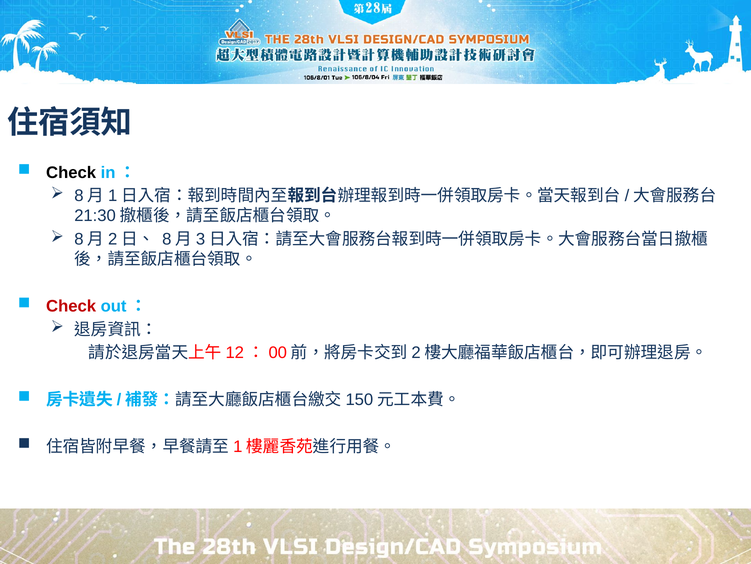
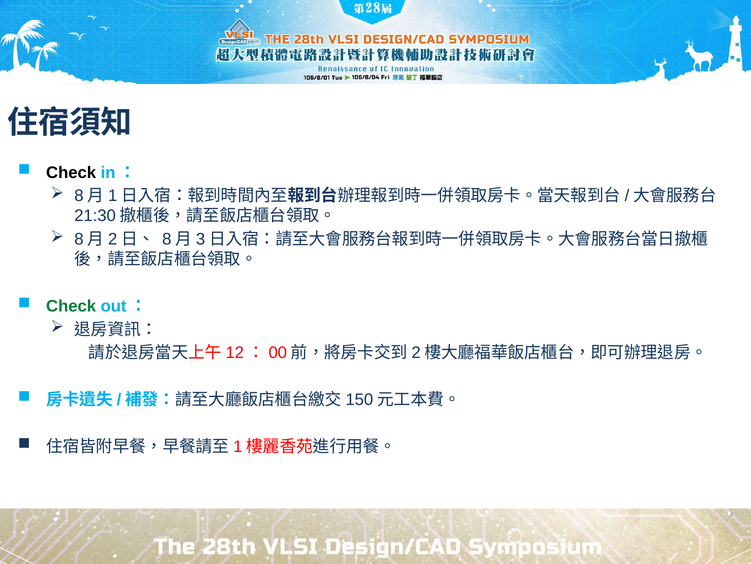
Check at (71, 306) colour: red -> green
